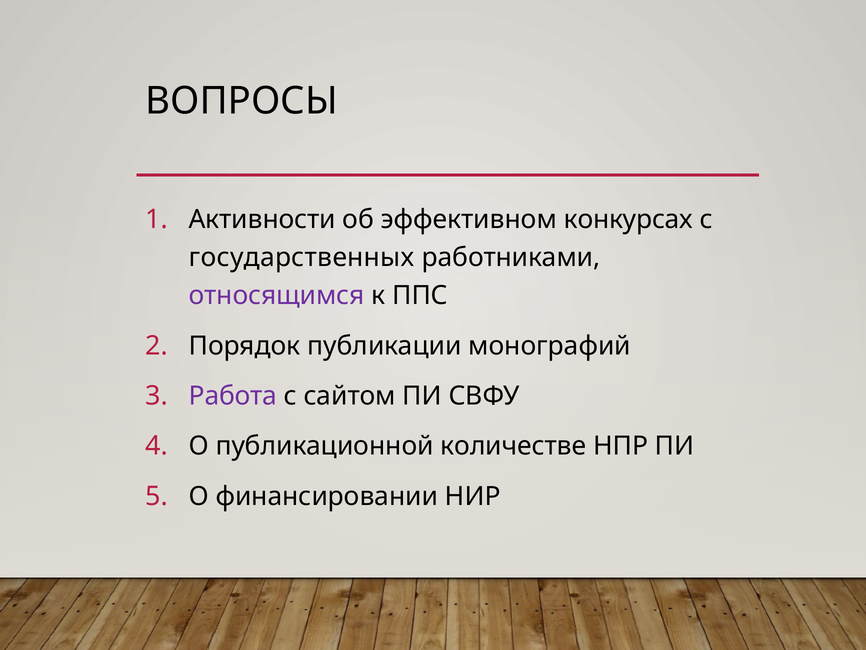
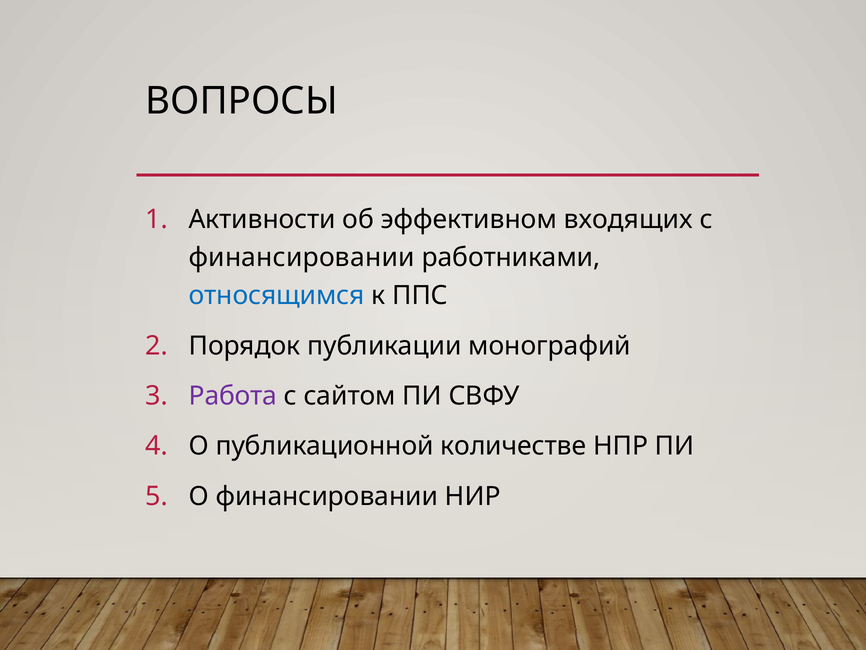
конкурсах: конкурсах -> входящих
государственных at (302, 257): государственных -> финансировании
относящимся colour: purple -> blue
